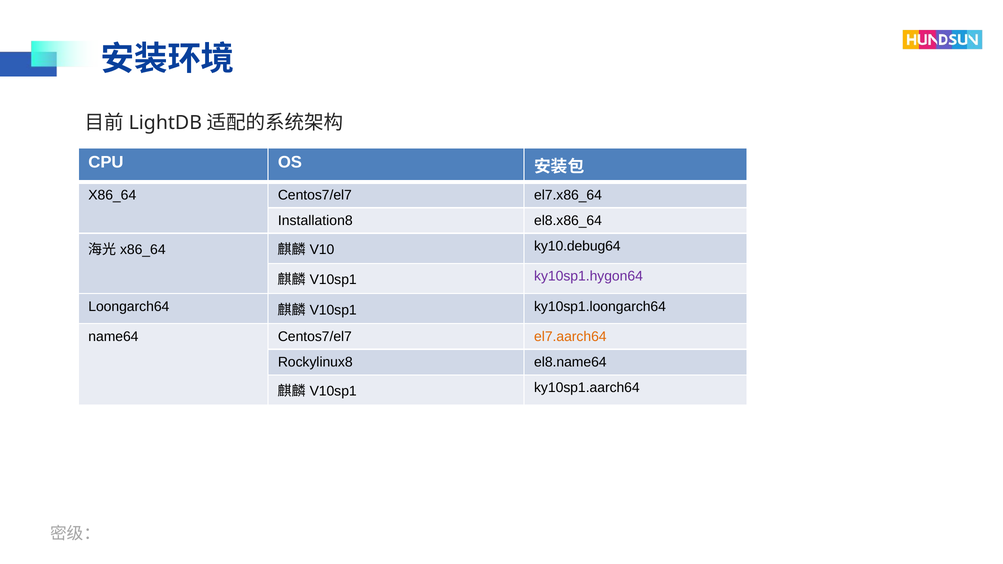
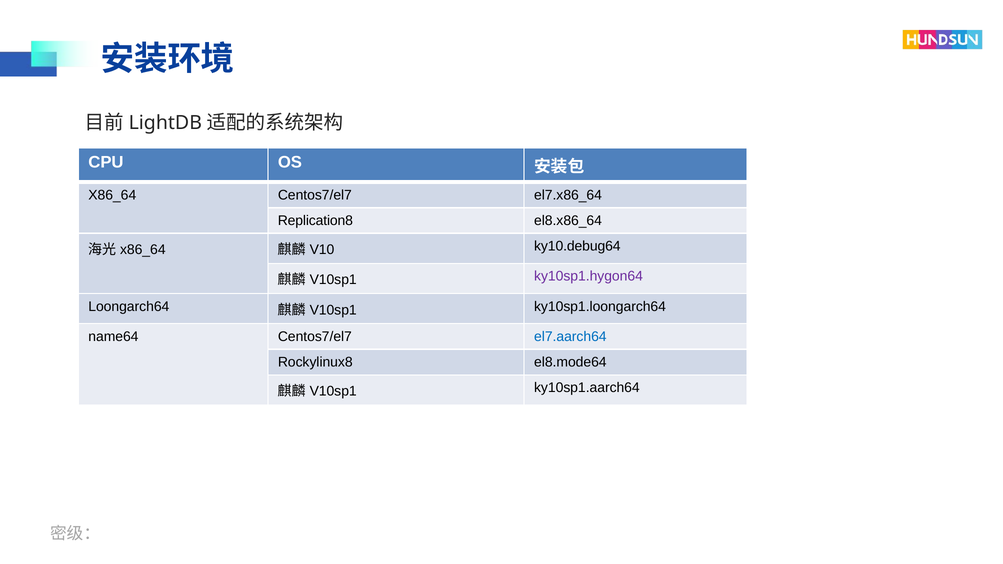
Installation8: Installation8 -> Replication8
el7.aarch64 colour: orange -> blue
el8.name64: el8.name64 -> el8.mode64
